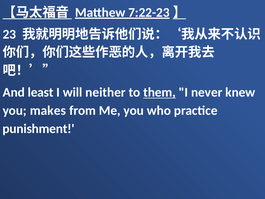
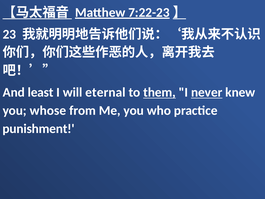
neither: neither -> eternal
never underline: none -> present
makes: makes -> whose
